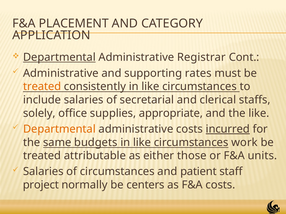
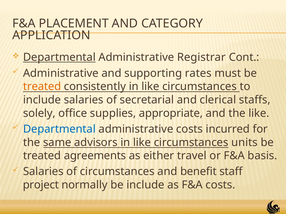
Departmental at (59, 129) colour: orange -> blue
incurred underline: present -> none
budgets: budgets -> advisors
work: work -> units
attributable: attributable -> agreements
those: those -> travel
units: units -> basis
patient: patient -> benefit
be centers: centers -> include
